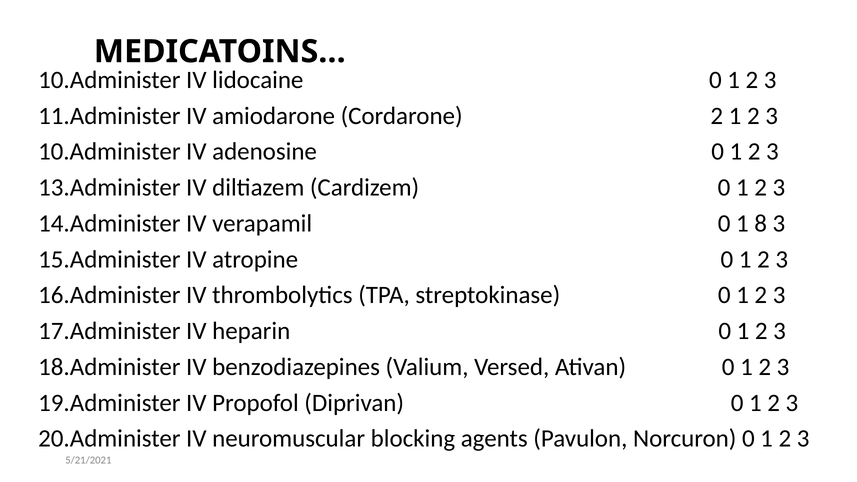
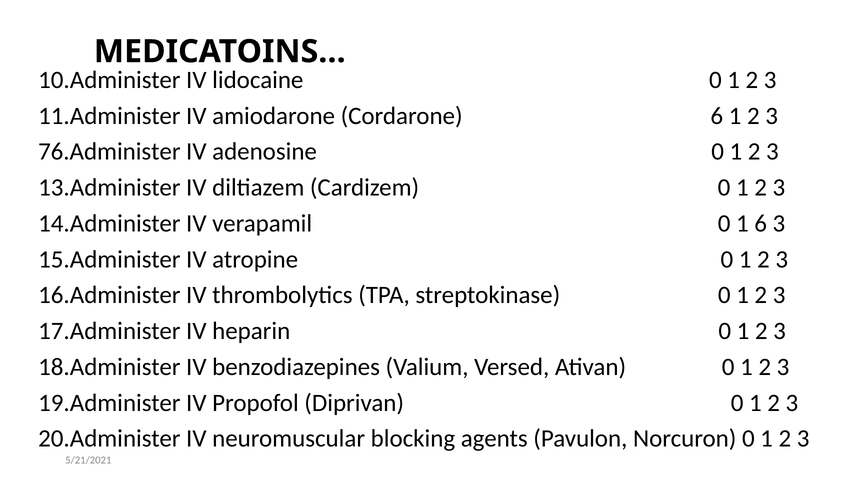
Cordarone 2: 2 -> 6
10.Administer at (109, 152): 10.Administer -> 76.Administer
1 8: 8 -> 6
